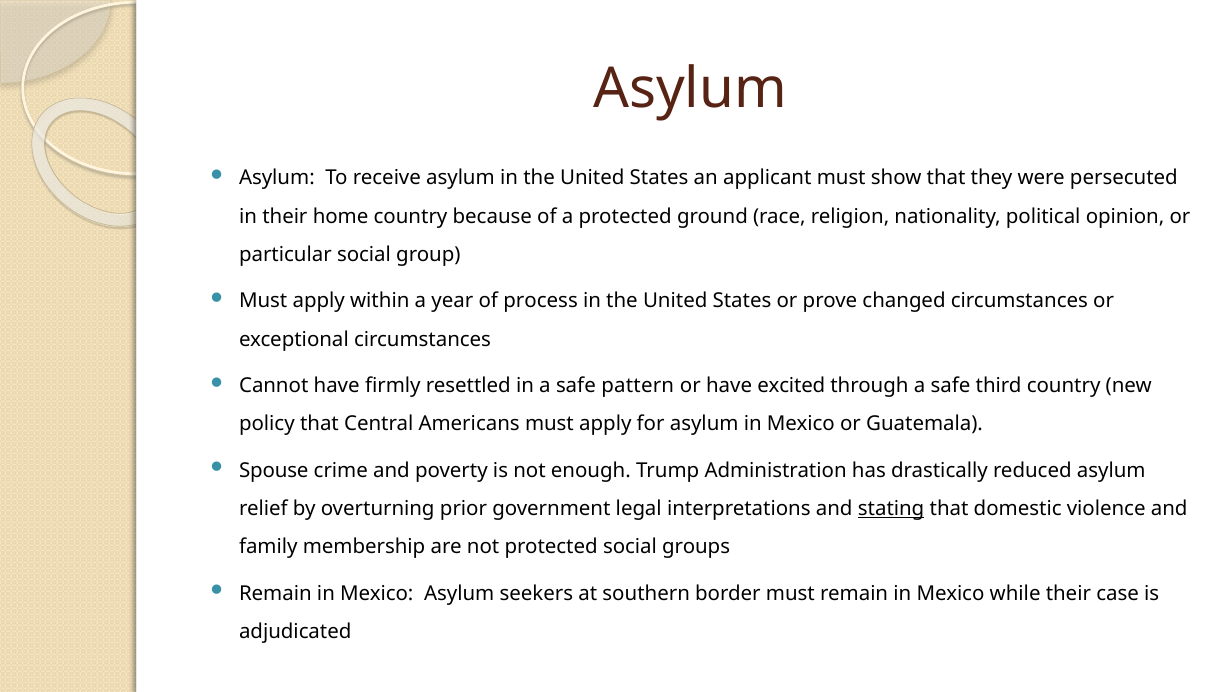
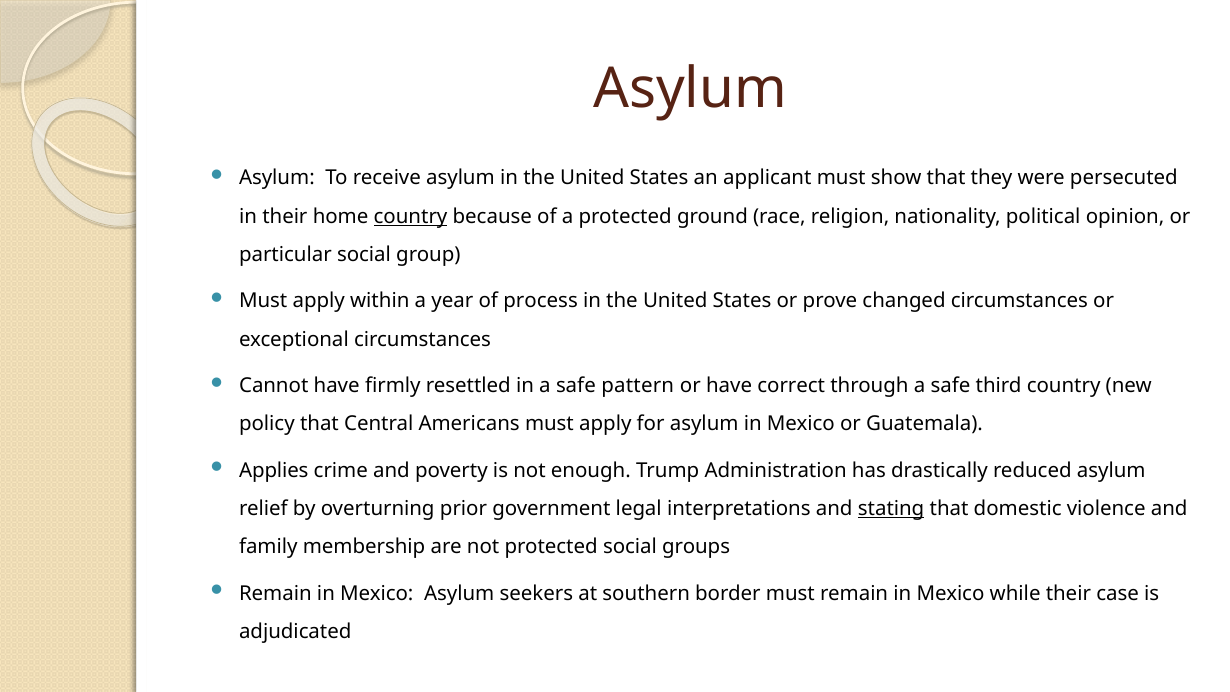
country at (411, 217) underline: none -> present
excited: excited -> correct
Spouse: Spouse -> Applies
